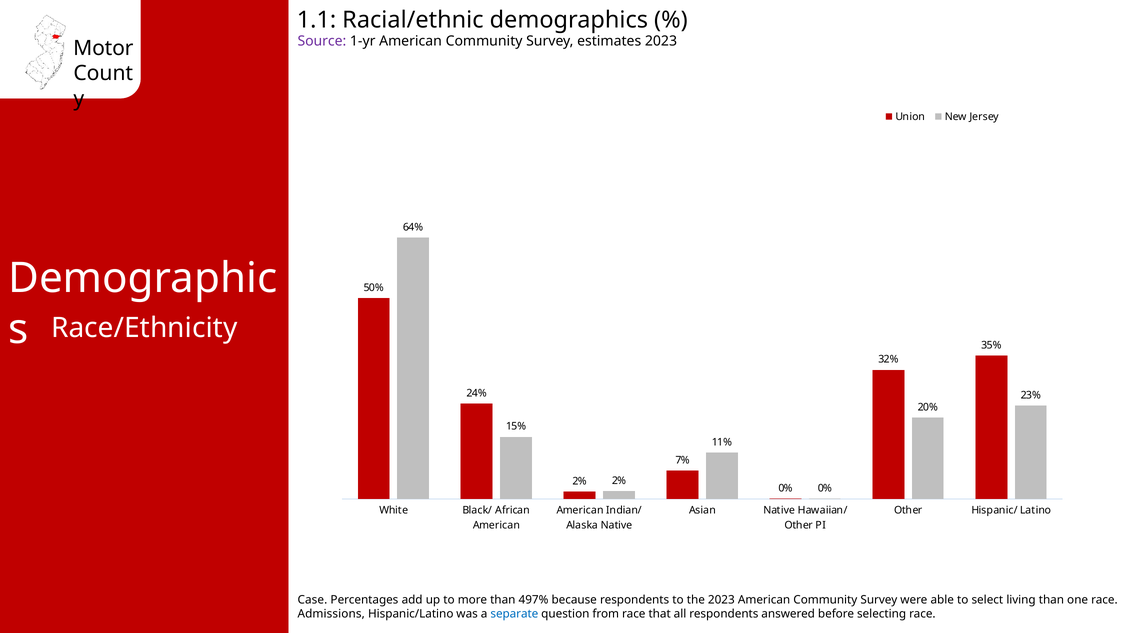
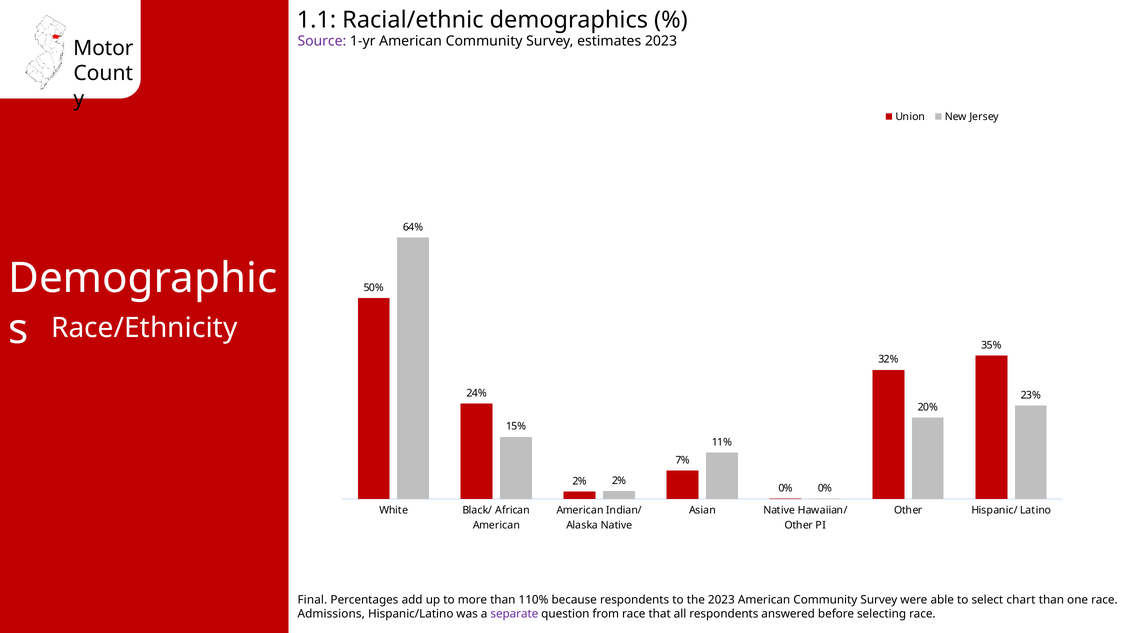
Case: Case -> Final
497%: 497% -> 110%
living: living -> chart
separate colour: blue -> purple
